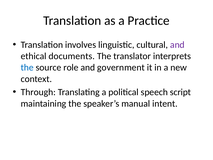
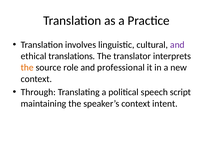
documents: documents -> translations
the at (27, 67) colour: blue -> orange
government: government -> professional
speaker’s manual: manual -> context
